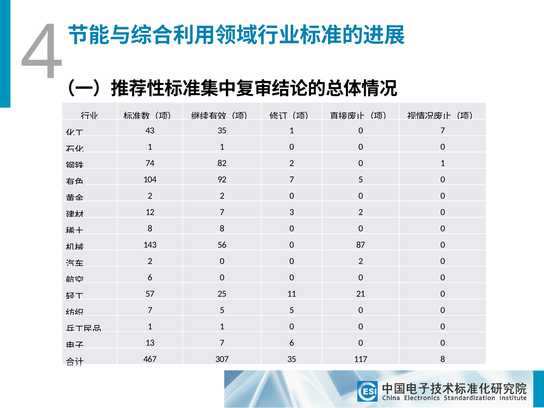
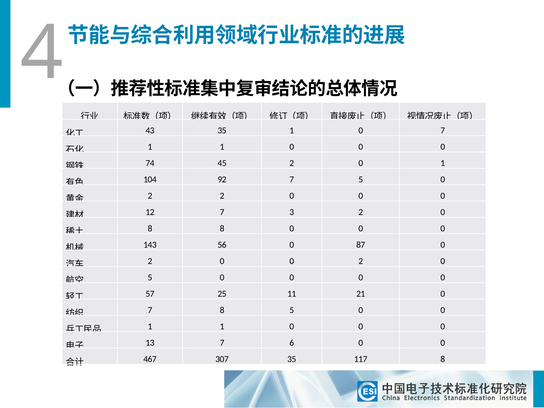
82: 82 -> 45
6 at (150, 278): 6 -> 5
5 at (222, 310): 5 -> 8
